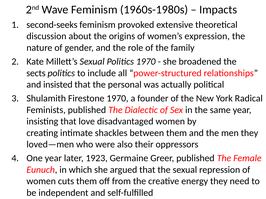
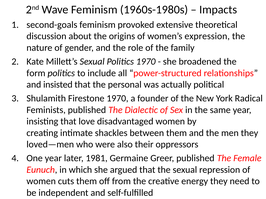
second-seeks: second-seeks -> second-goals
sects: sects -> form
1923: 1923 -> 1981
